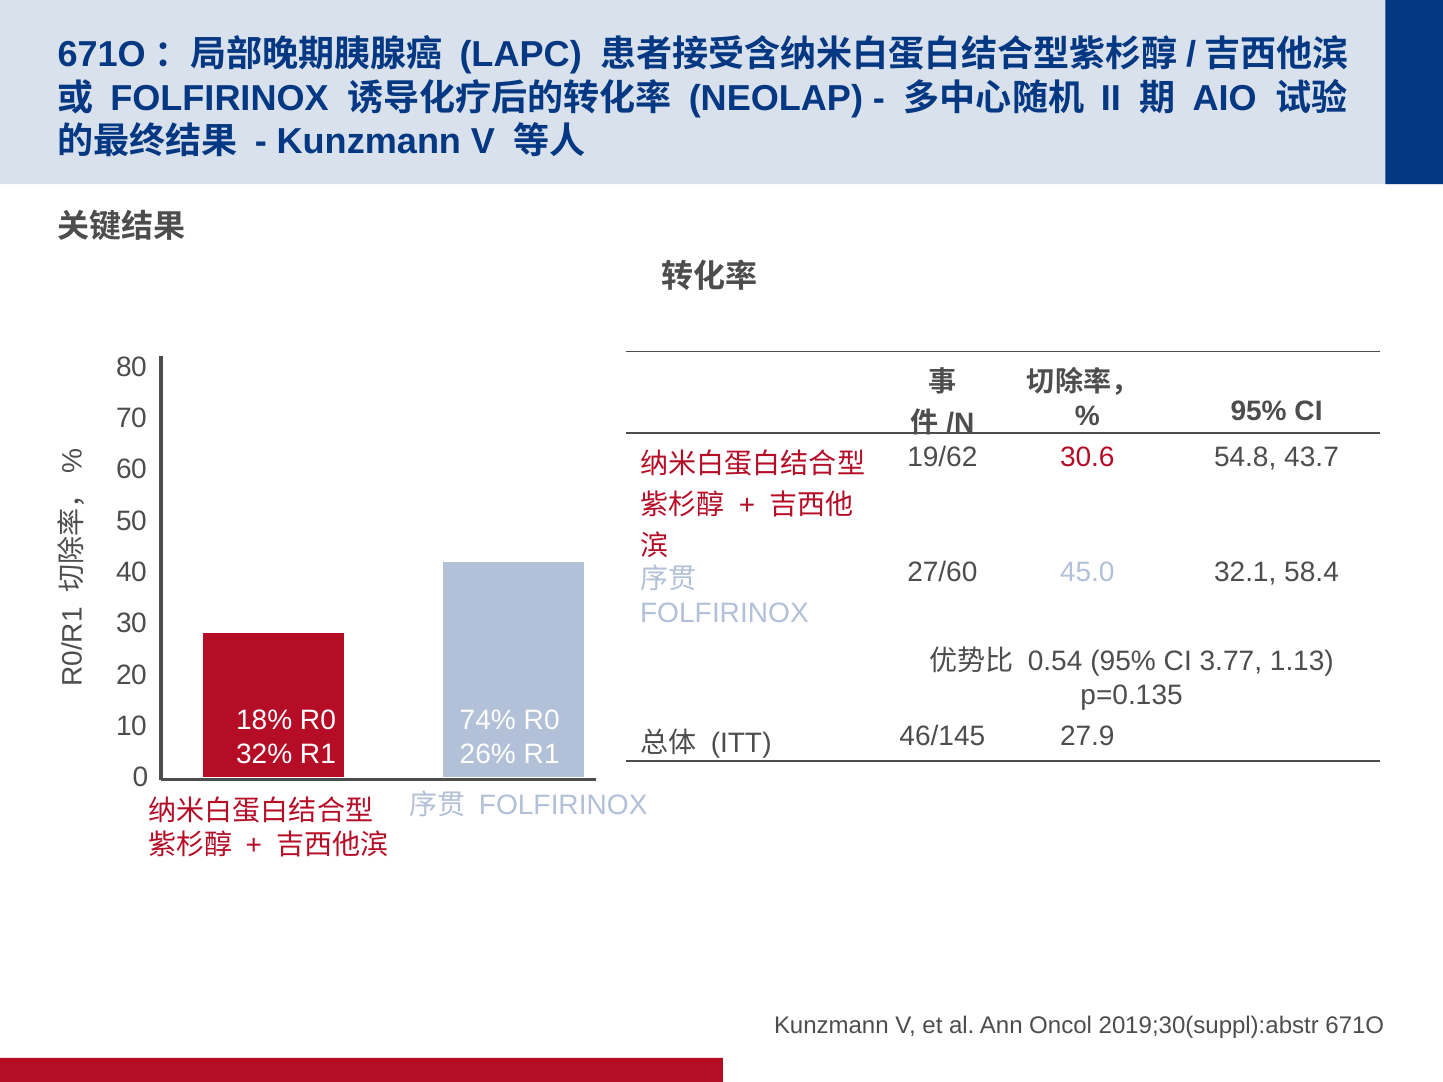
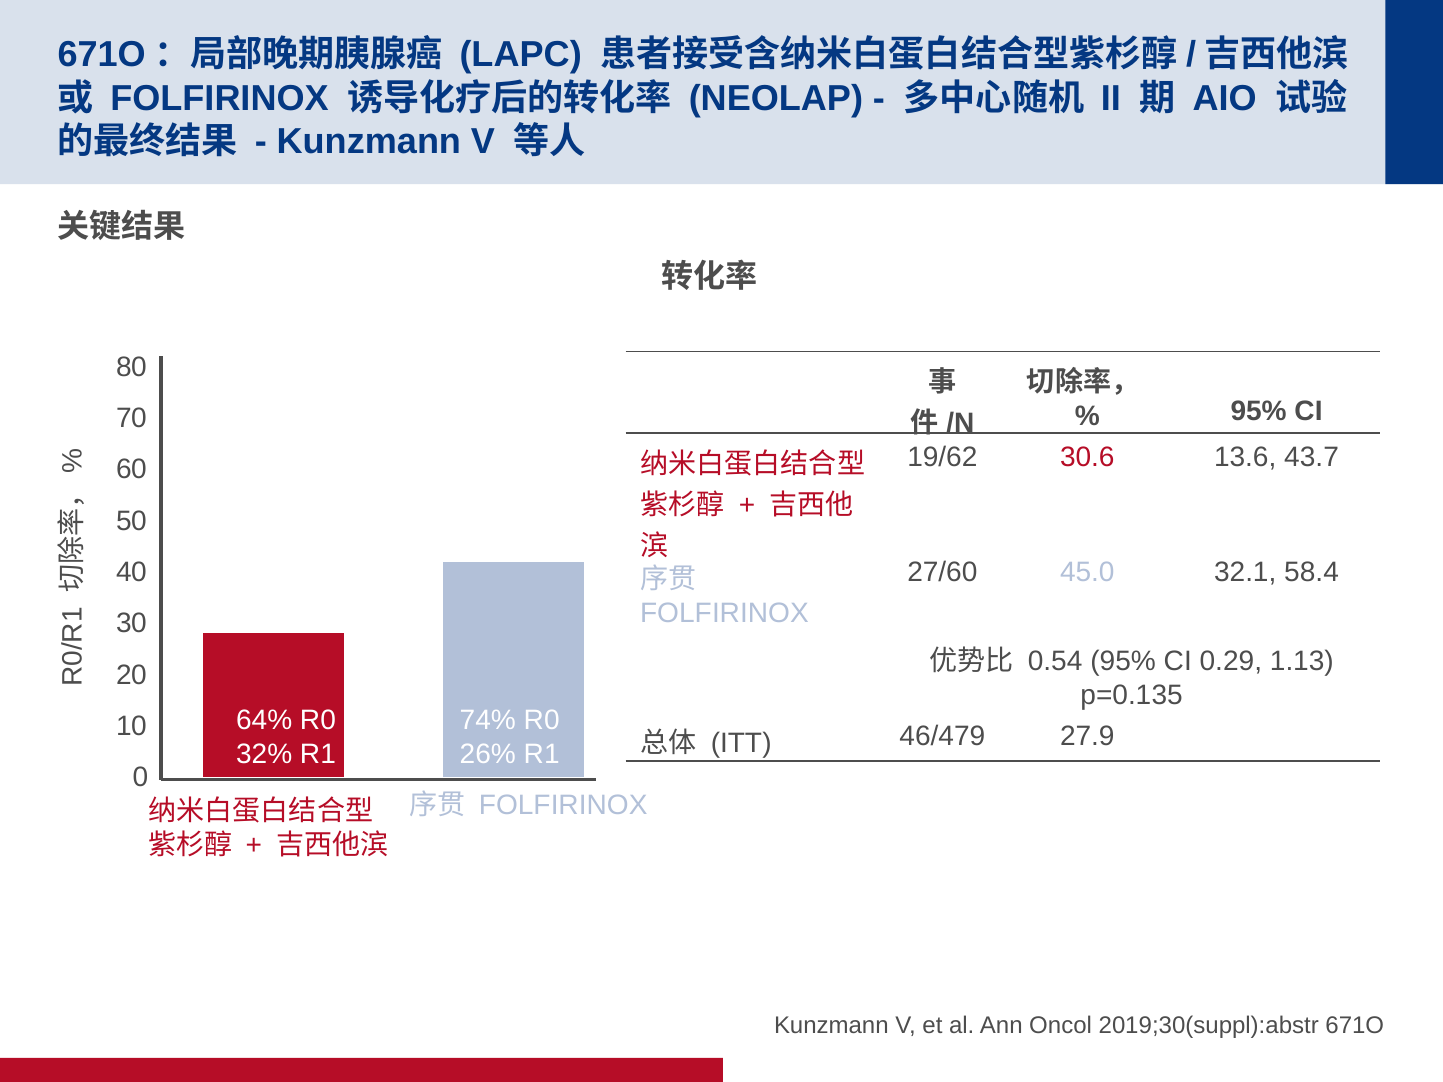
54.8: 54.8 -> 13.6
3.77: 3.77 -> 0.29
18%: 18% -> 64%
46/145: 46/145 -> 46/479
